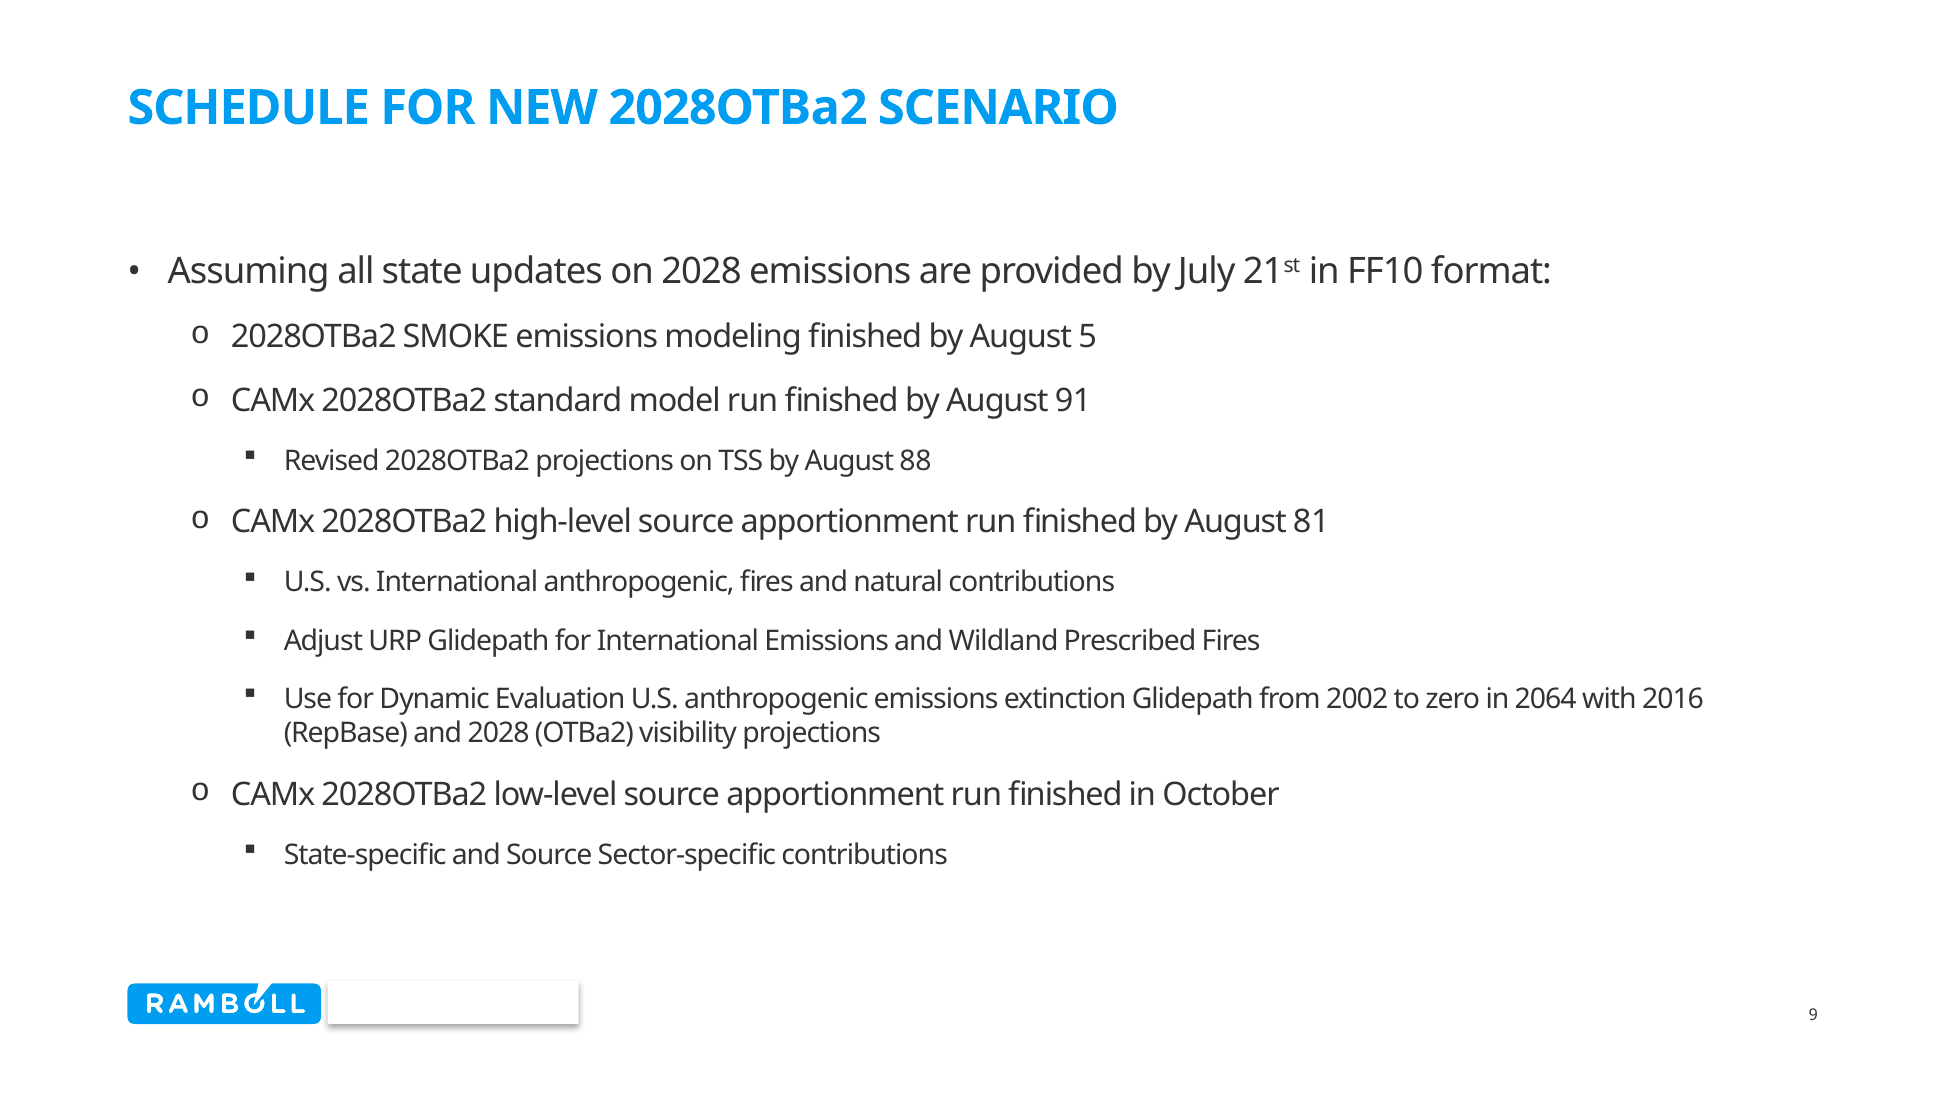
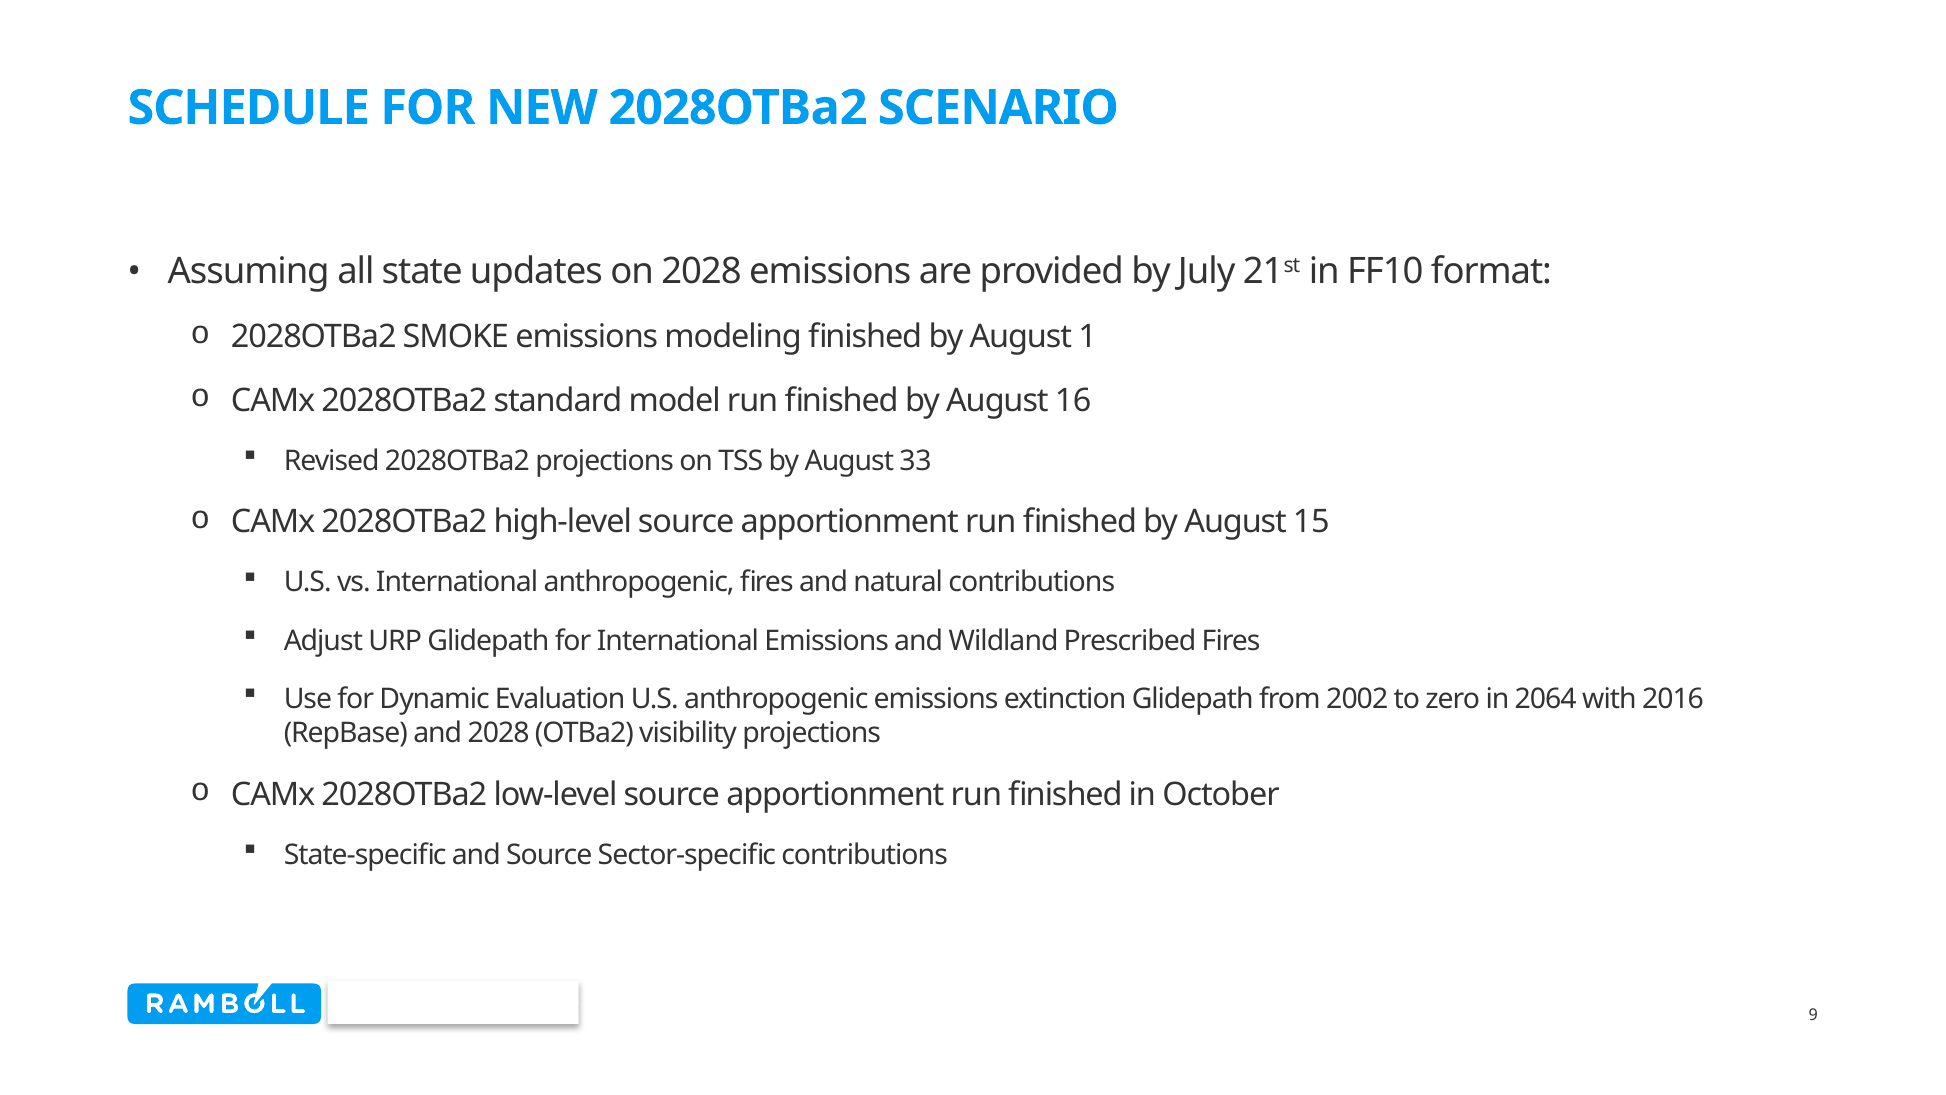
5: 5 -> 1
91: 91 -> 16
88: 88 -> 33
81: 81 -> 15
